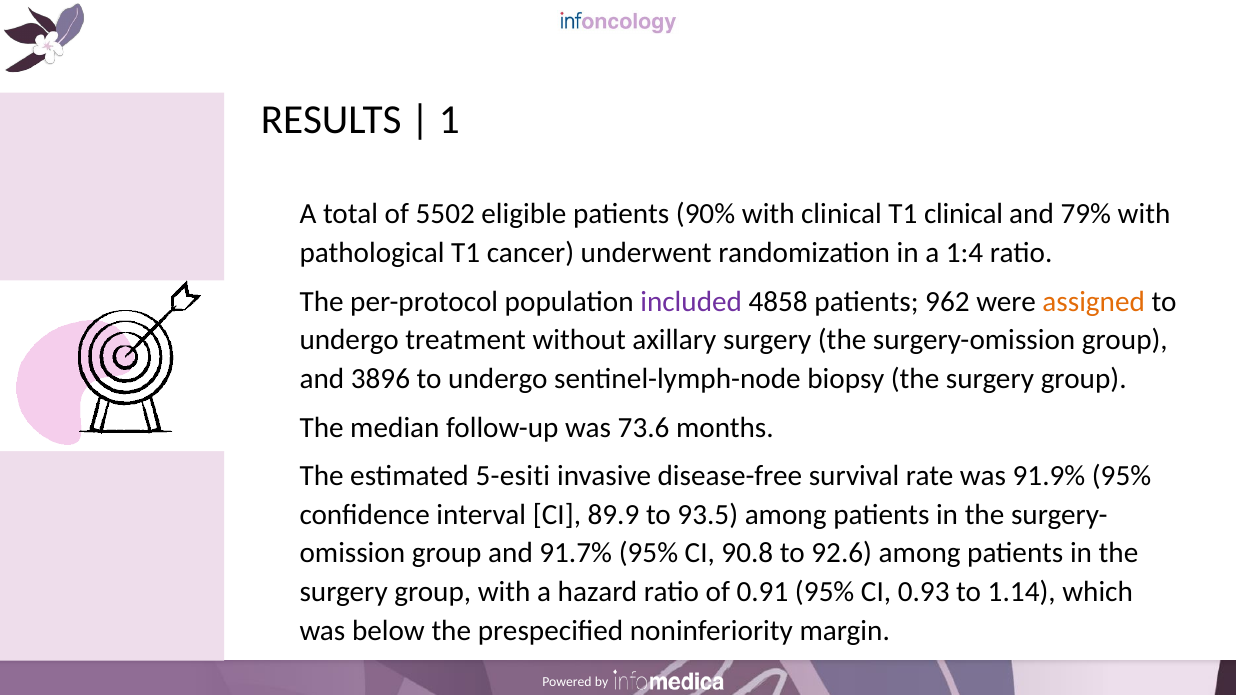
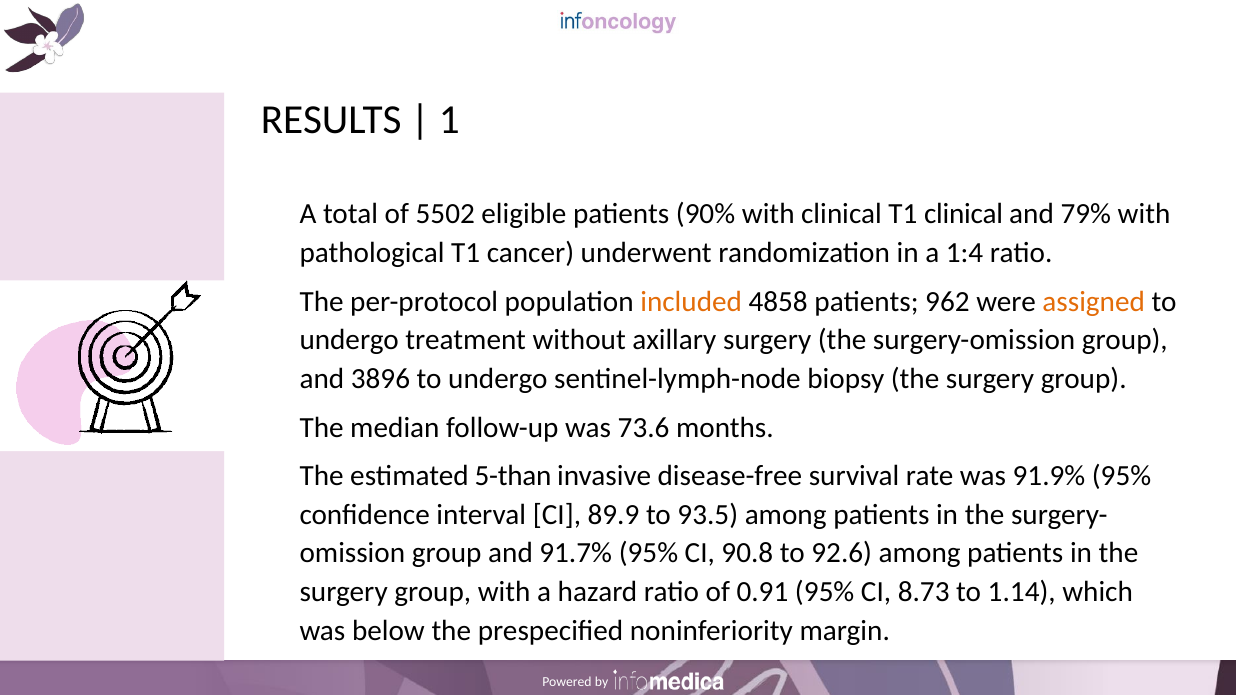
included colour: purple -> orange
5-esiti: 5-esiti -> 5-than
0.93: 0.93 -> 8.73
